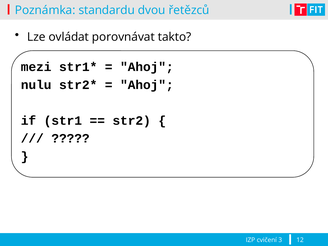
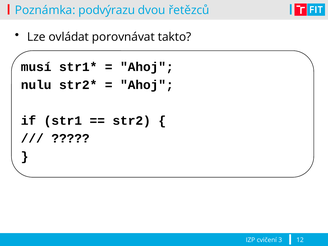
standardu: standardu -> podvýrazu
mezi: mezi -> musí
